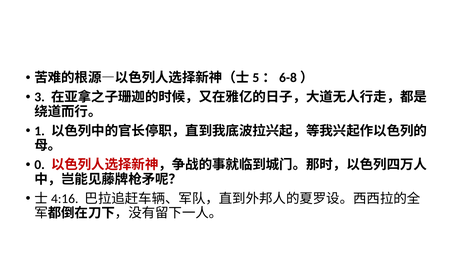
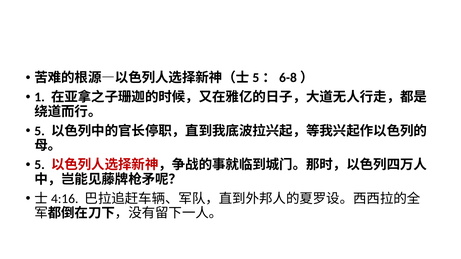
3: 3 -> 1
1 at (40, 131): 1 -> 5
0 at (40, 165): 0 -> 5
